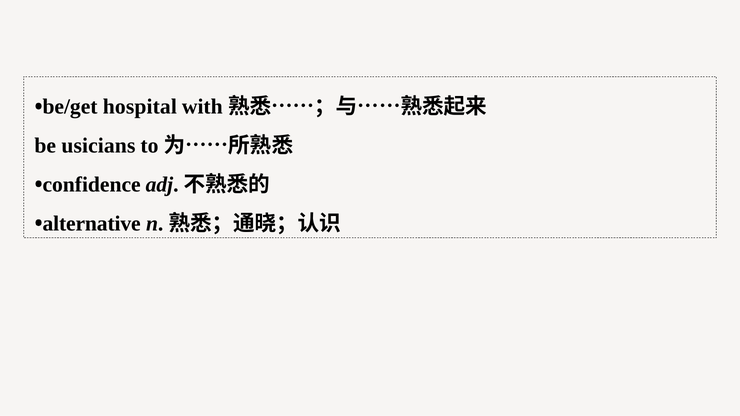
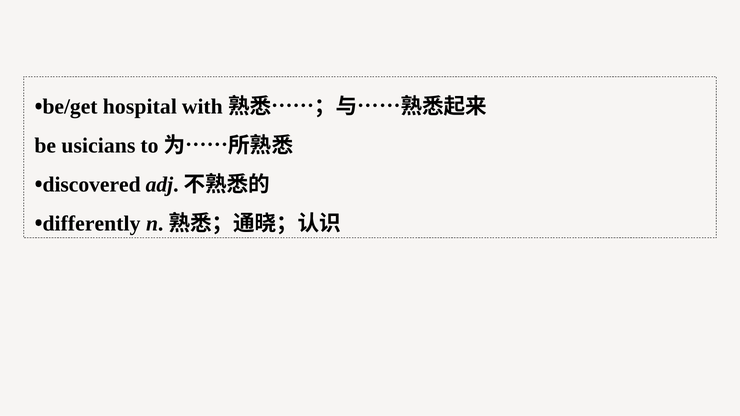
confidence: confidence -> discovered
alternative: alternative -> differently
